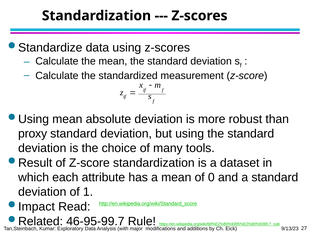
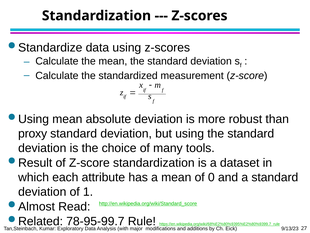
Impact: Impact -> Almost
46-95-99.7: 46-95-99.7 -> 78-95-99.7
